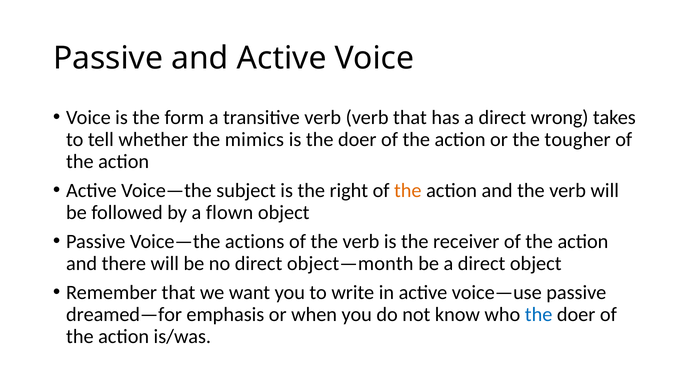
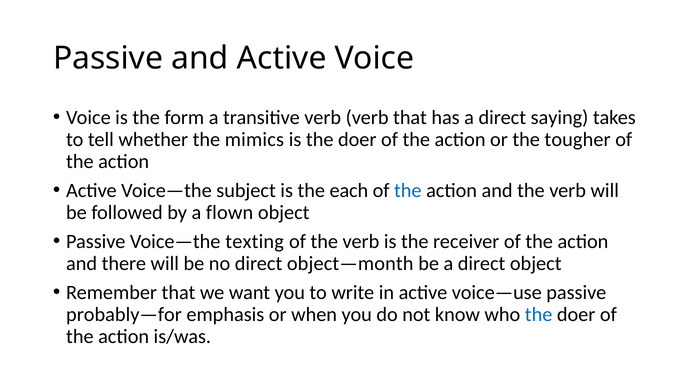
wrong: wrong -> saying
right: right -> each
the at (408, 191) colour: orange -> blue
actions: actions -> texting
dreamed—for: dreamed—for -> probably—for
